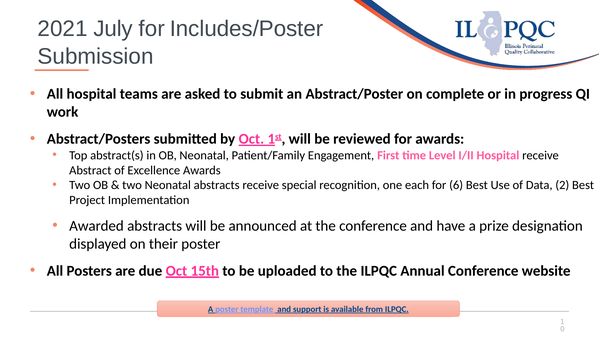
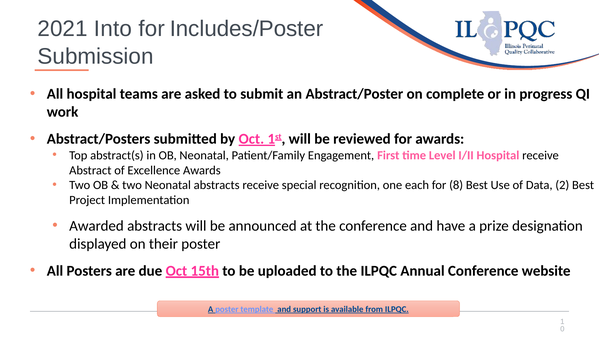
July: July -> Into
6: 6 -> 8
